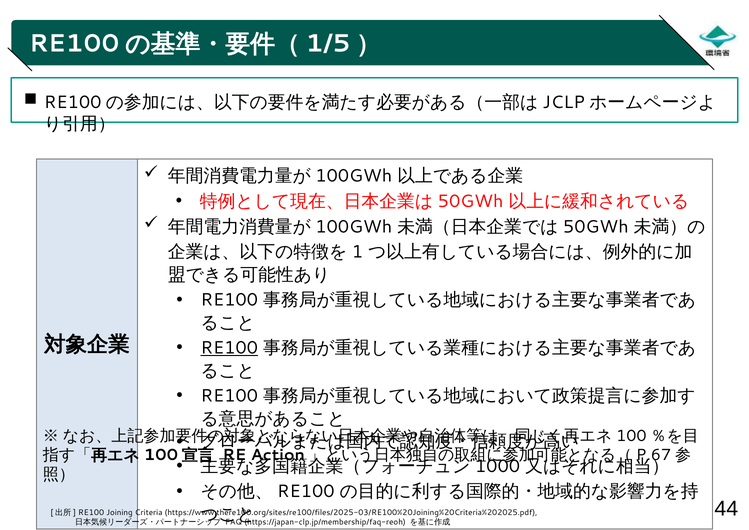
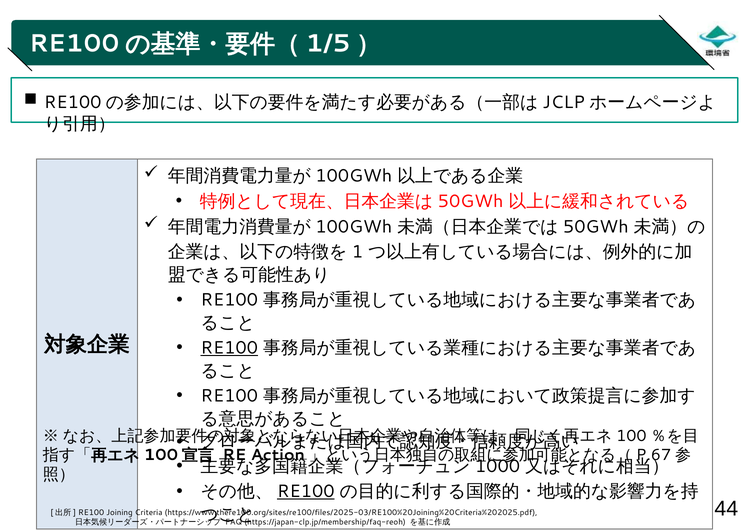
RE100 at (306, 491) underline: none -> present
